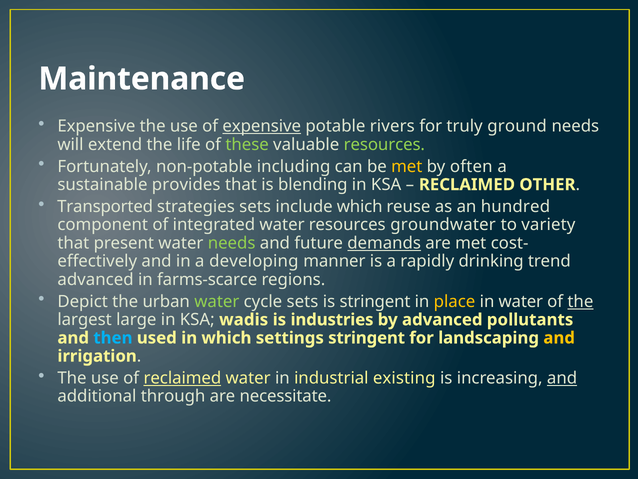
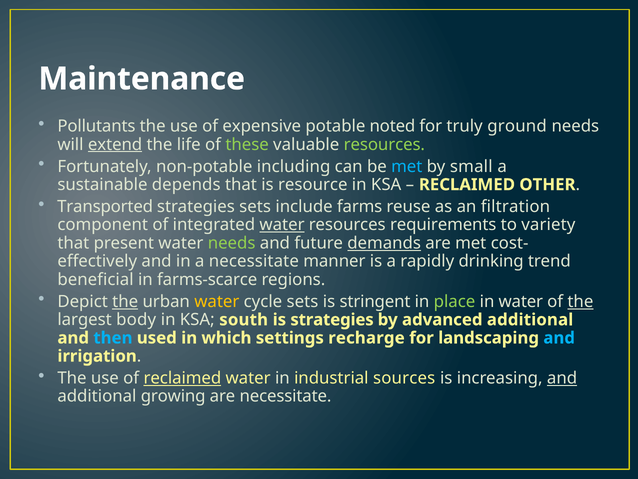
Expensive at (96, 126): Expensive -> Pollutants
expensive at (262, 126) underline: present -> none
rivers: rivers -> noted
extend underline: none -> present
met at (407, 166) colour: yellow -> light blue
often: often -> small
provides: provides -> depends
blending: blending -> resource
include which: which -> farms
hundred: hundred -> filtration
water at (282, 225) underline: none -> present
groundwater: groundwater -> requirements
a developing: developing -> necessitate
advanced at (96, 279): advanced -> beneficial
the at (125, 301) underline: none -> present
water at (217, 301) colour: light green -> yellow
place colour: yellow -> light green
large: large -> body
wadis: wadis -> south
is industries: industries -> strategies
advanced pollutants: pollutants -> additional
settings stringent: stringent -> recharge
and at (559, 338) colour: yellow -> light blue
existing: existing -> sources
through: through -> growing
